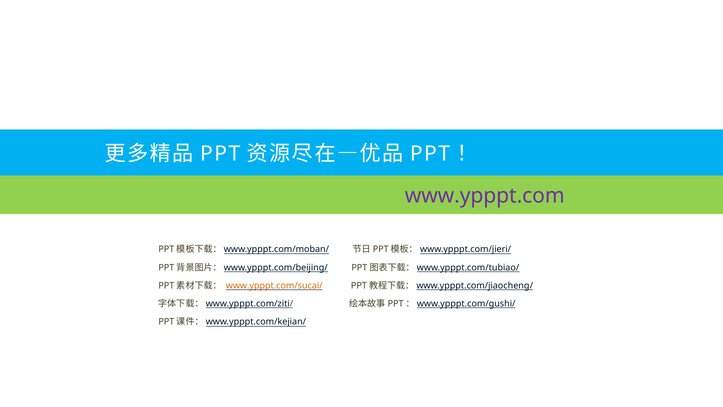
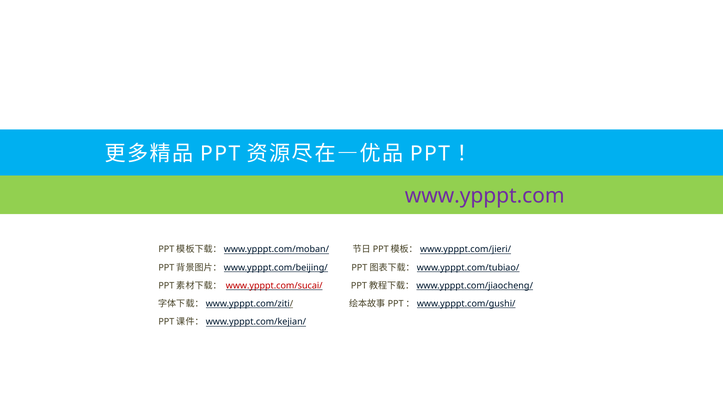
www.ypppt.com/sucai/ colour: orange -> red
